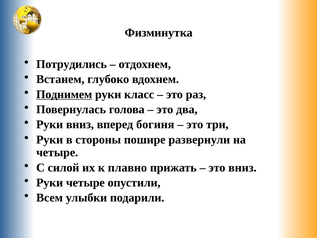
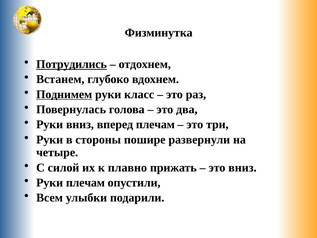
Потрудились underline: none -> present
вперед богиня: богиня -> плечам
Руки четыре: четыре -> плечам
